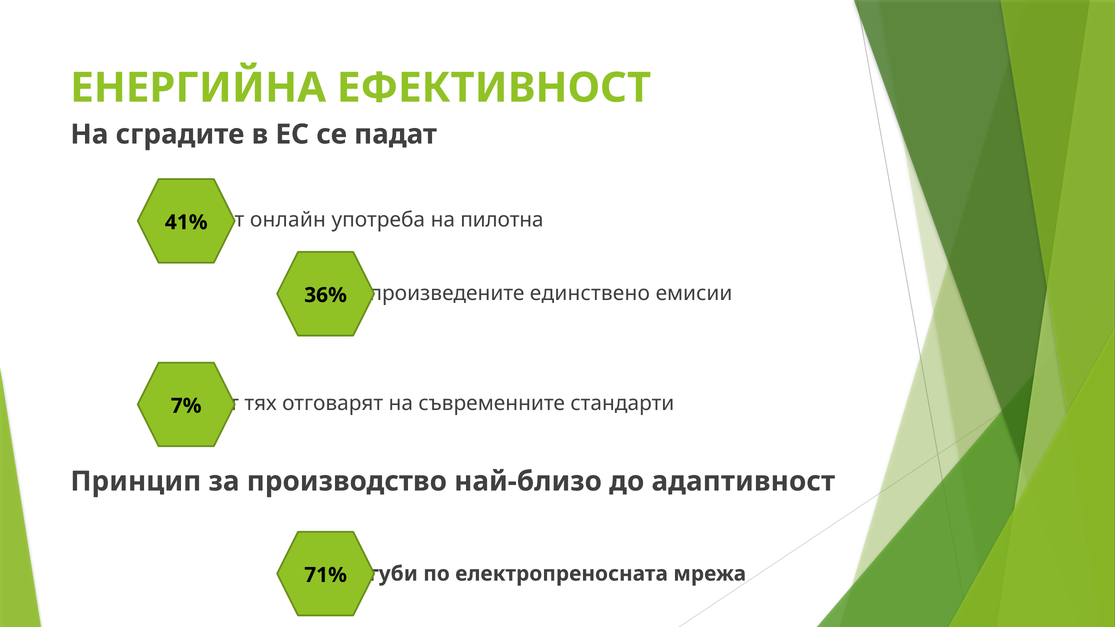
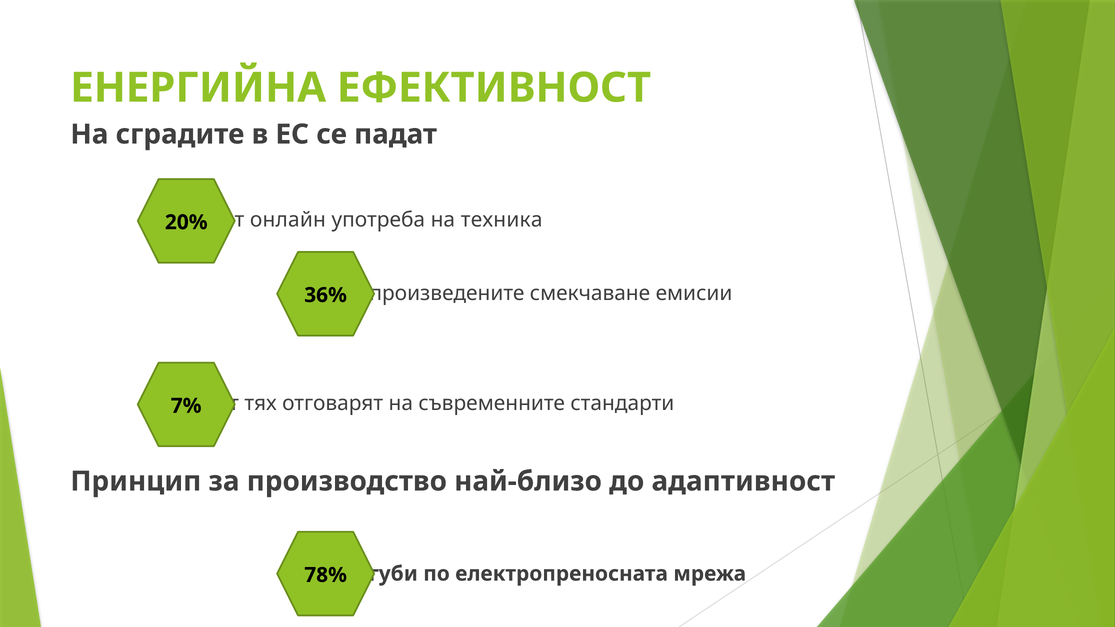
пилотна: пилотна -> техника
41%: 41% -> 20%
единствено: единствено -> смекчаване
71%: 71% -> 78%
